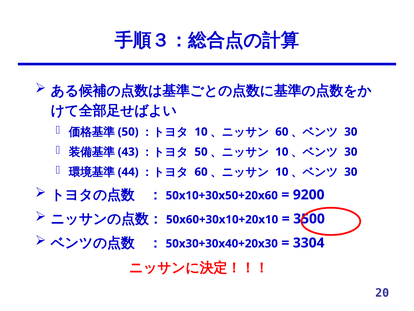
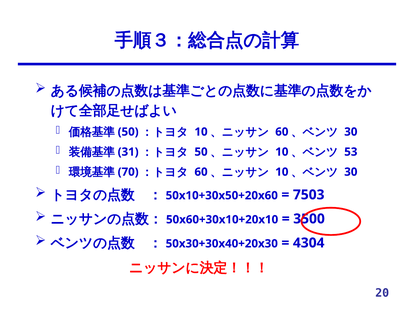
43: 43 -> 31
30 at (351, 152): 30 -> 53
44: 44 -> 70
9200: 9200 -> 7503
3304: 3304 -> 4304
